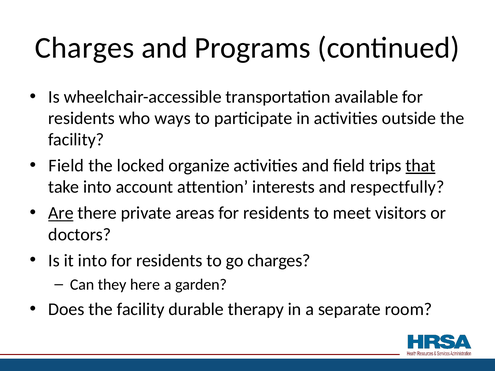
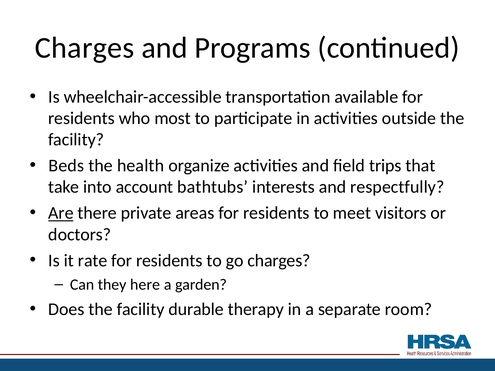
ways: ways -> most
Field at (66, 166): Field -> Beds
locked: locked -> health
that underline: present -> none
attention: attention -> bathtubs
it into: into -> rate
